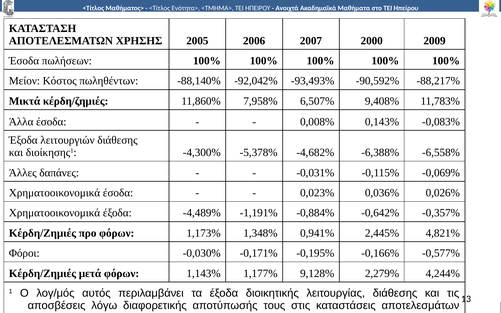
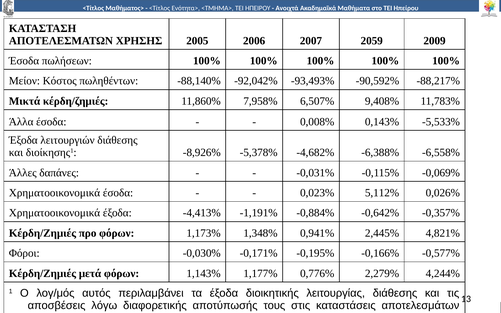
2000: 2000 -> 2059
-0,083%: -0,083% -> -5,533%
-4,300%: -4,300% -> -8,926%
0,036%: 0,036% -> 5,112%
-4,489%: -4,489% -> -4,413%
9,128%: 9,128% -> 0,776%
